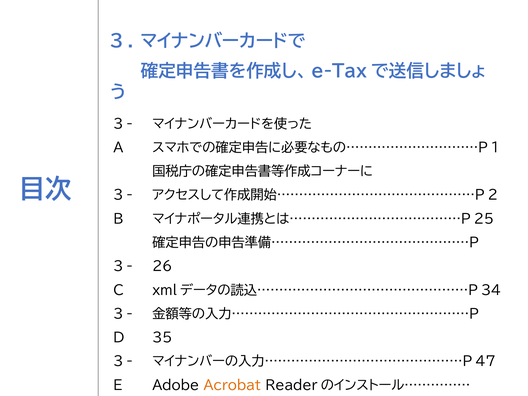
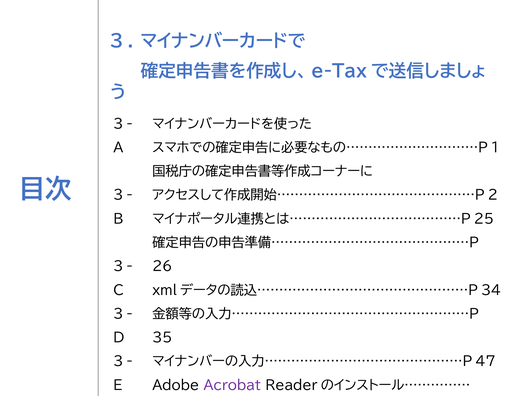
Acrobat colour: orange -> purple
